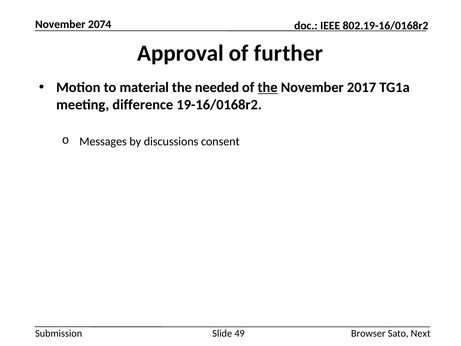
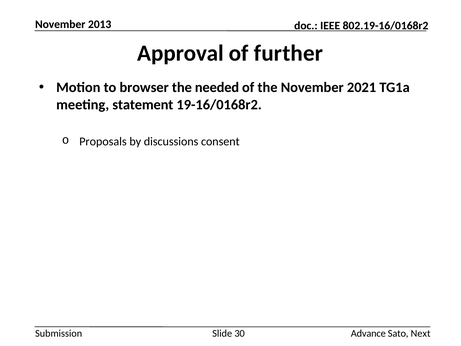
2074: 2074 -> 2013
material: material -> browser
the at (268, 87) underline: present -> none
2017: 2017 -> 2021
difference: difference -> statement
Messages: Messages -> Proposals
49: 49 -> 30
Browser: Browser -> Advance
